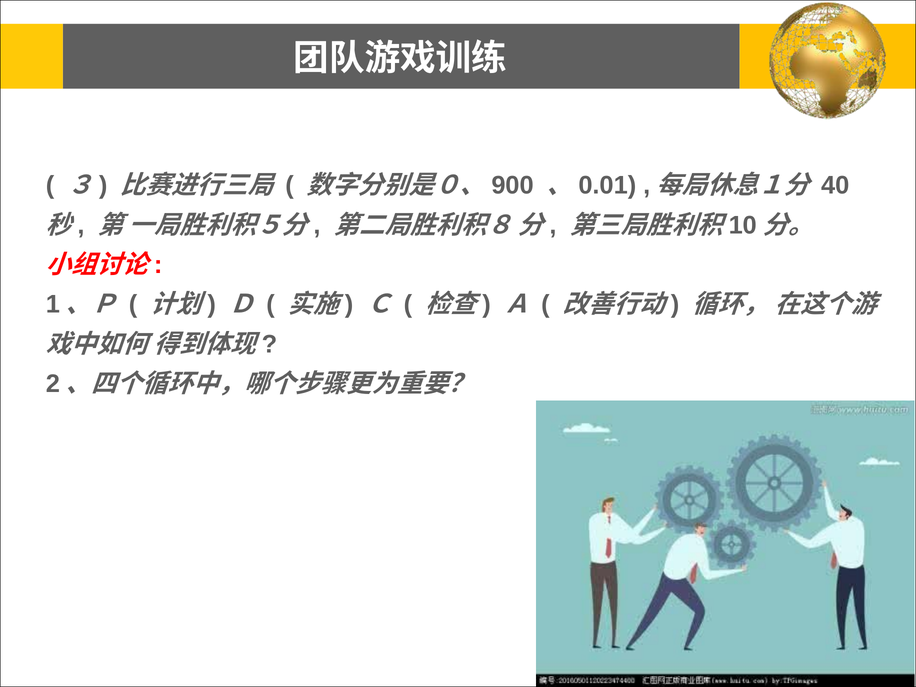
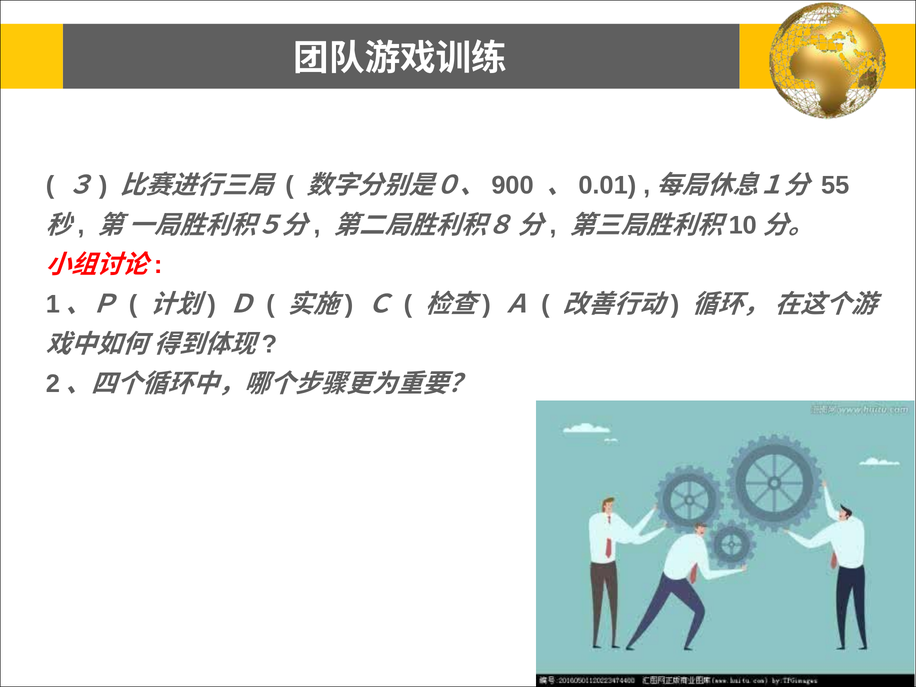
40: 40 -> 55
